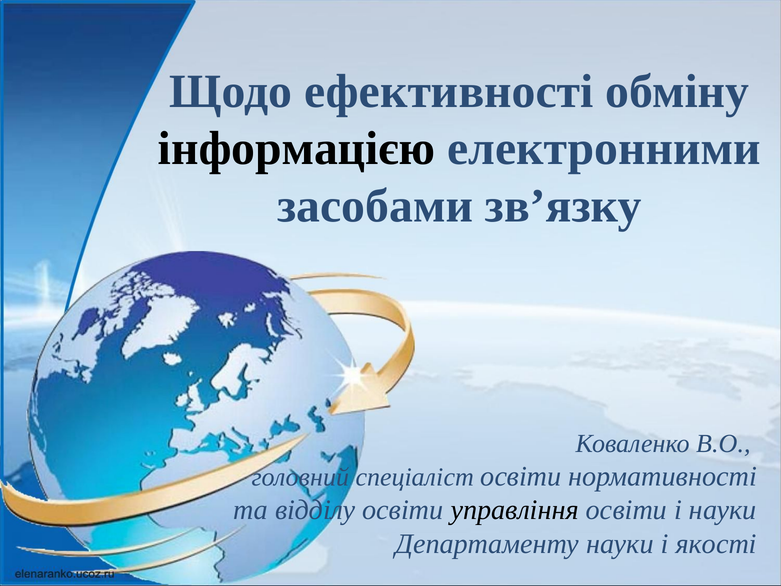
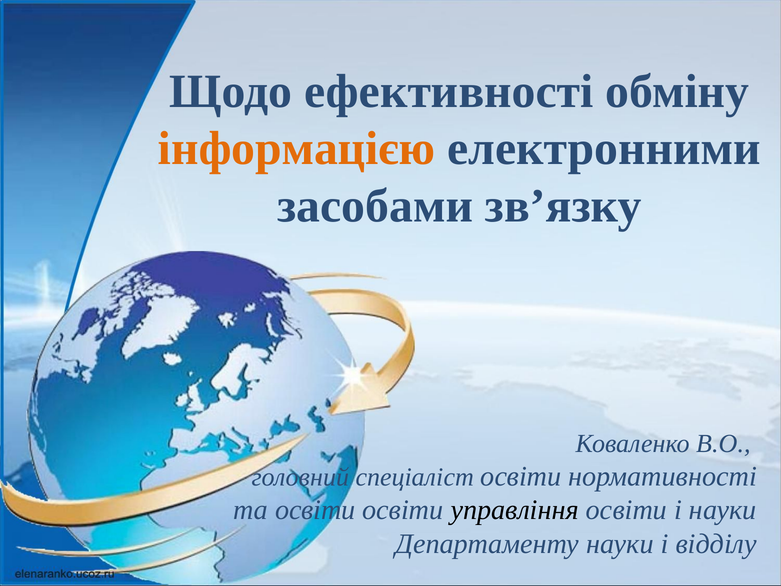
інформацією colour: black -> orange
та відділу: відділу -> освіти
якості: якості -> відділу
